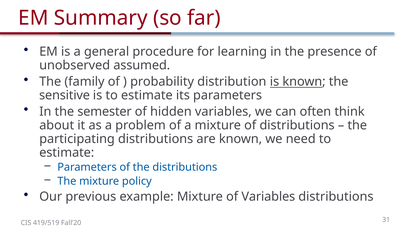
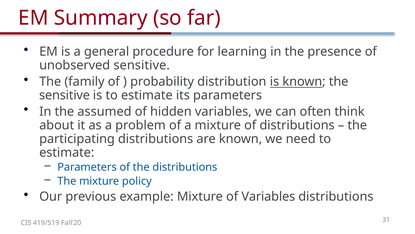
unobserved assumed: assumed -> sensitive
semester: semester -> assumed
